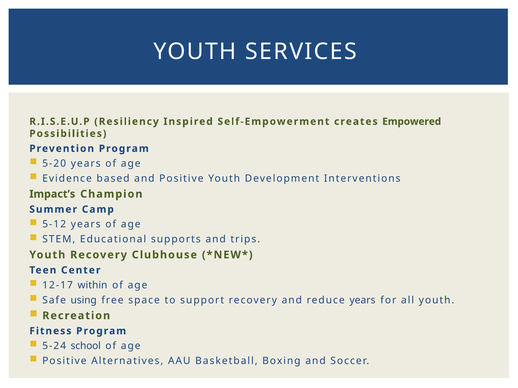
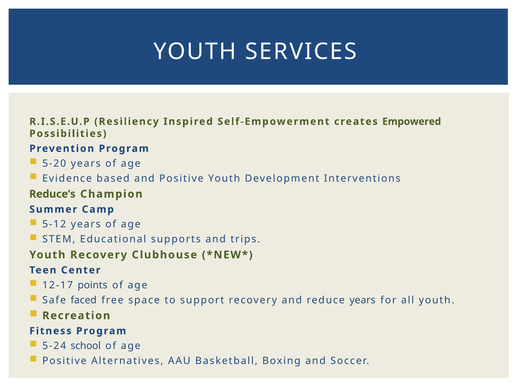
Impact’s: Impact’s -> Reduce’s
within: within -> points
using: using -> faced
